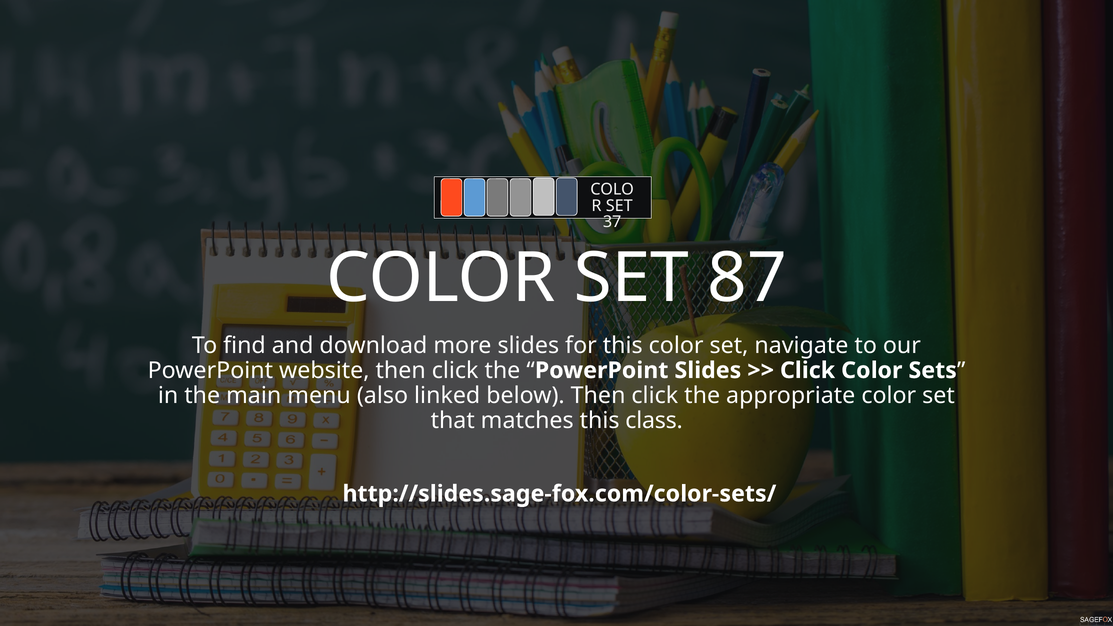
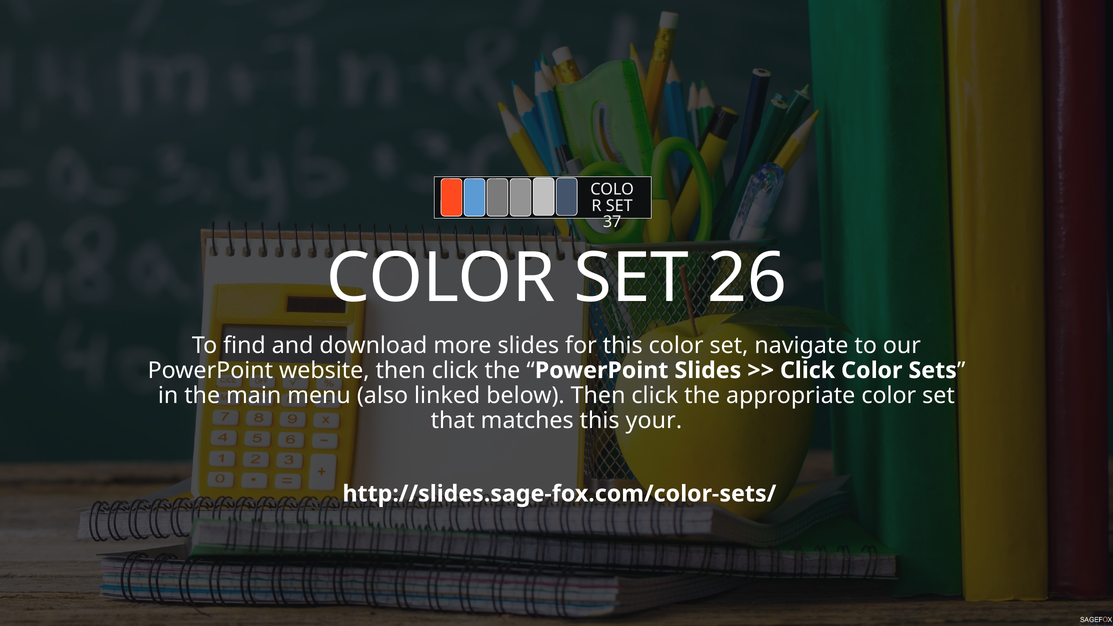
87: 87 -> 26
class: class -> your
